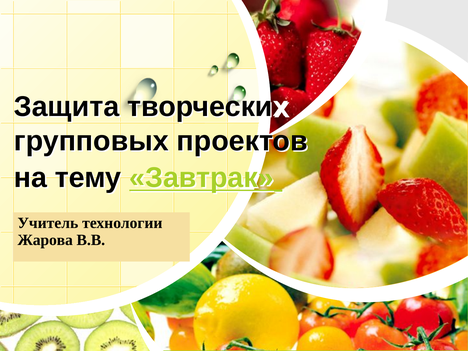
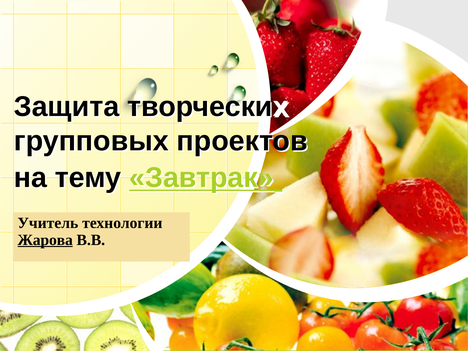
Жарова underline: none -> present
